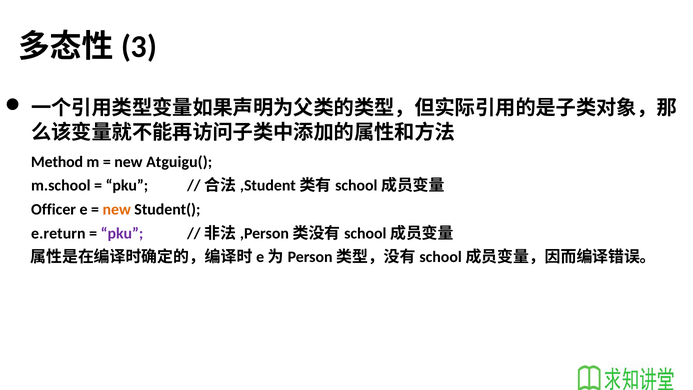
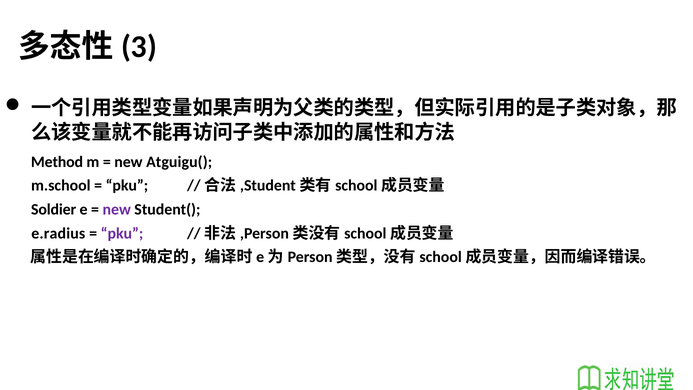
Officer: Officer -> Soldier
new at (117, 209) colour: orange -> purple
e.return: e.return -> e.radius
